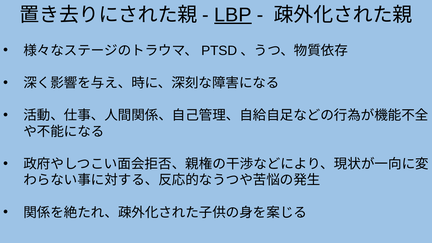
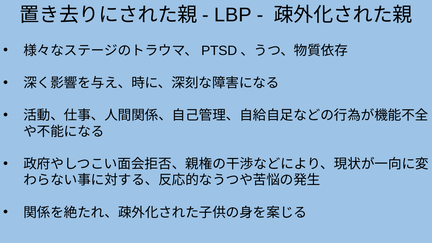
LBP underline: present -> none
